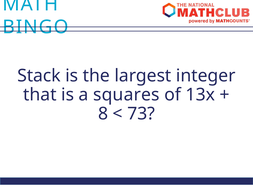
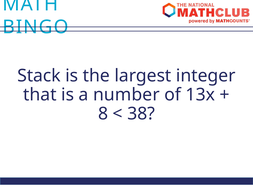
squares: squares -> number
73: 73 -> 38
